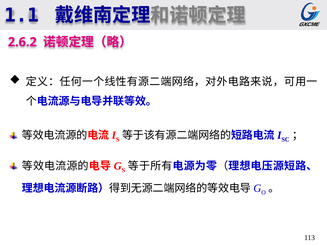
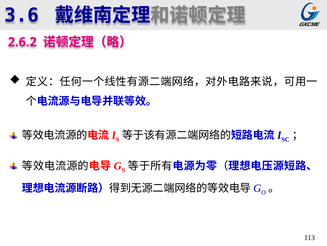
1.1: 1.1 -> 3.6
